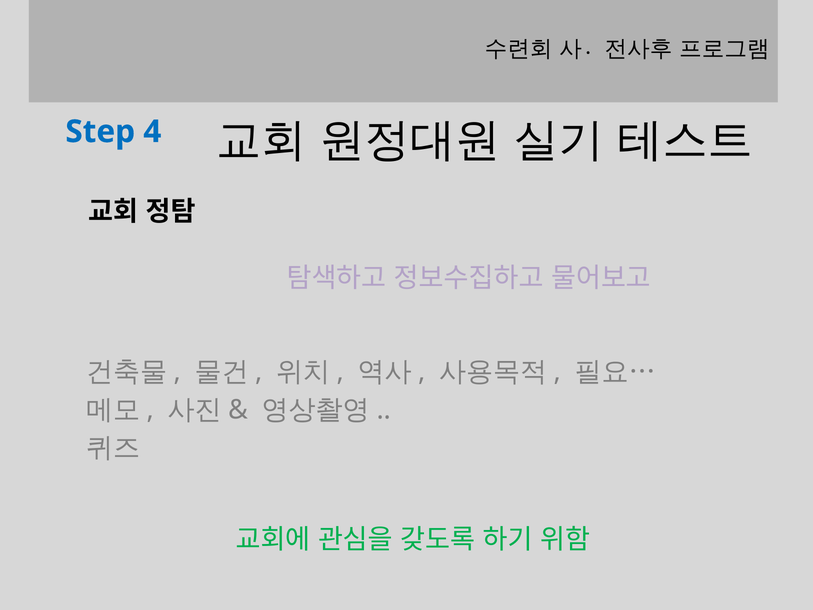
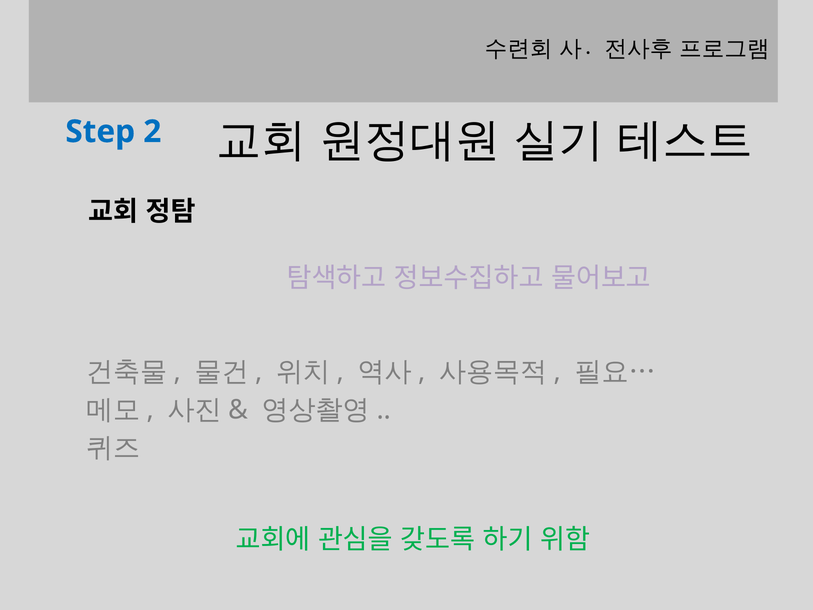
4: 4 -> 2
